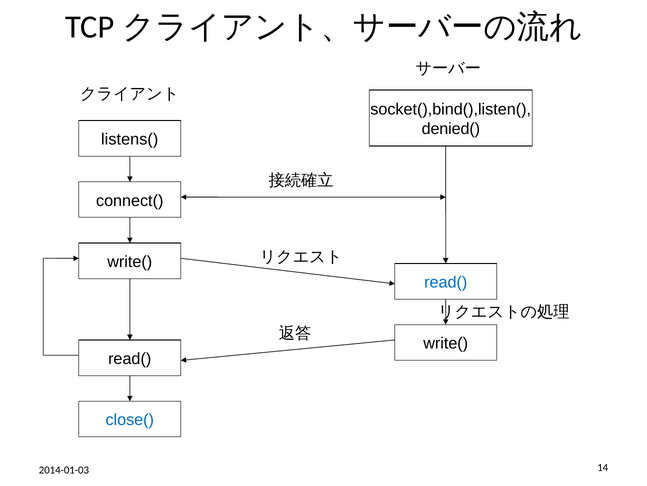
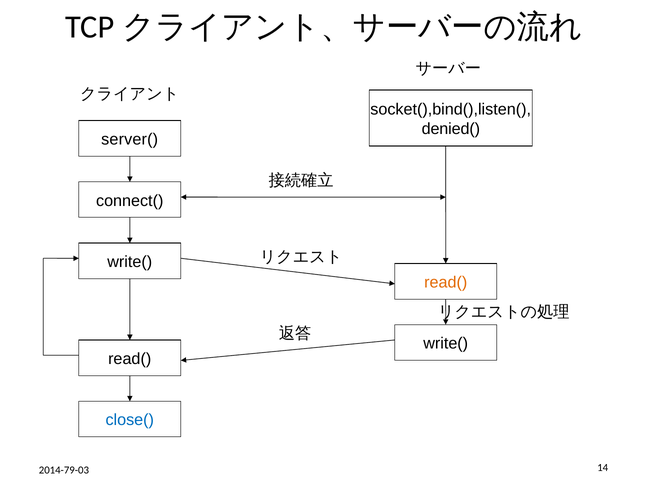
listens(: listens( -> server(
read( at (446, 282) colour: blue -> orange
2014-01-03: 2014-01-03 -> 2014-79-03
